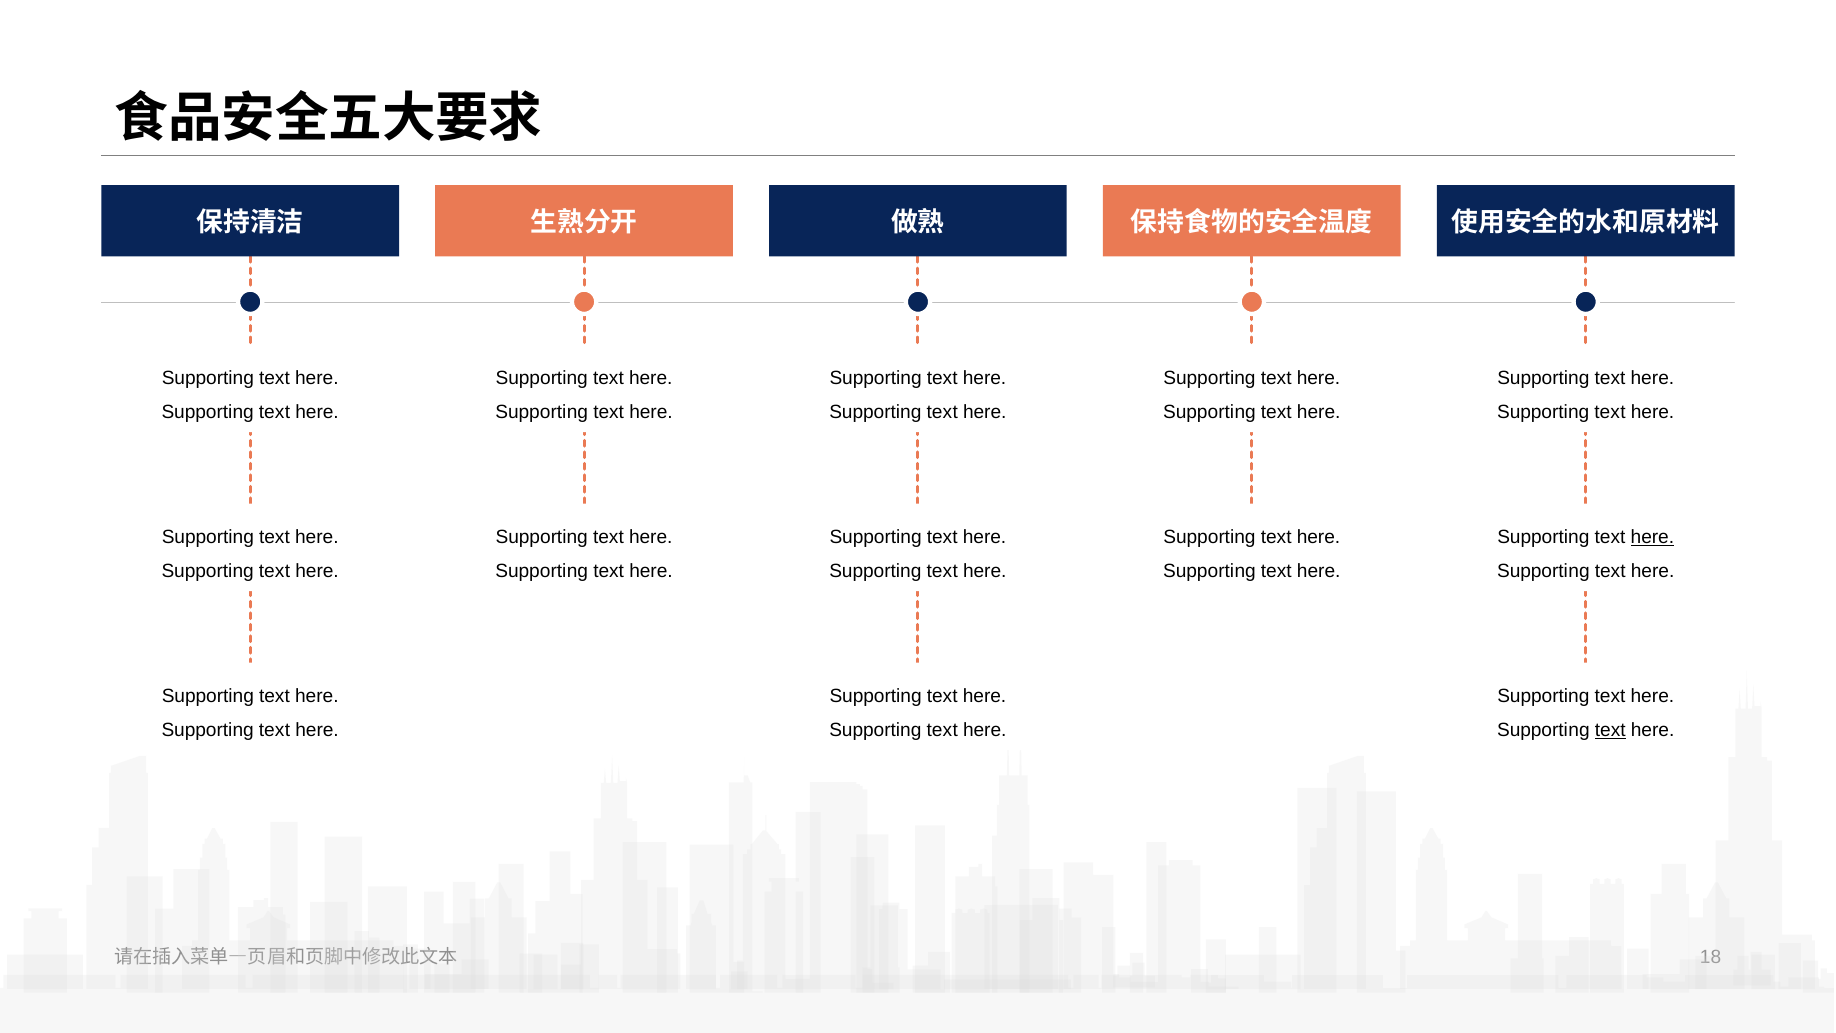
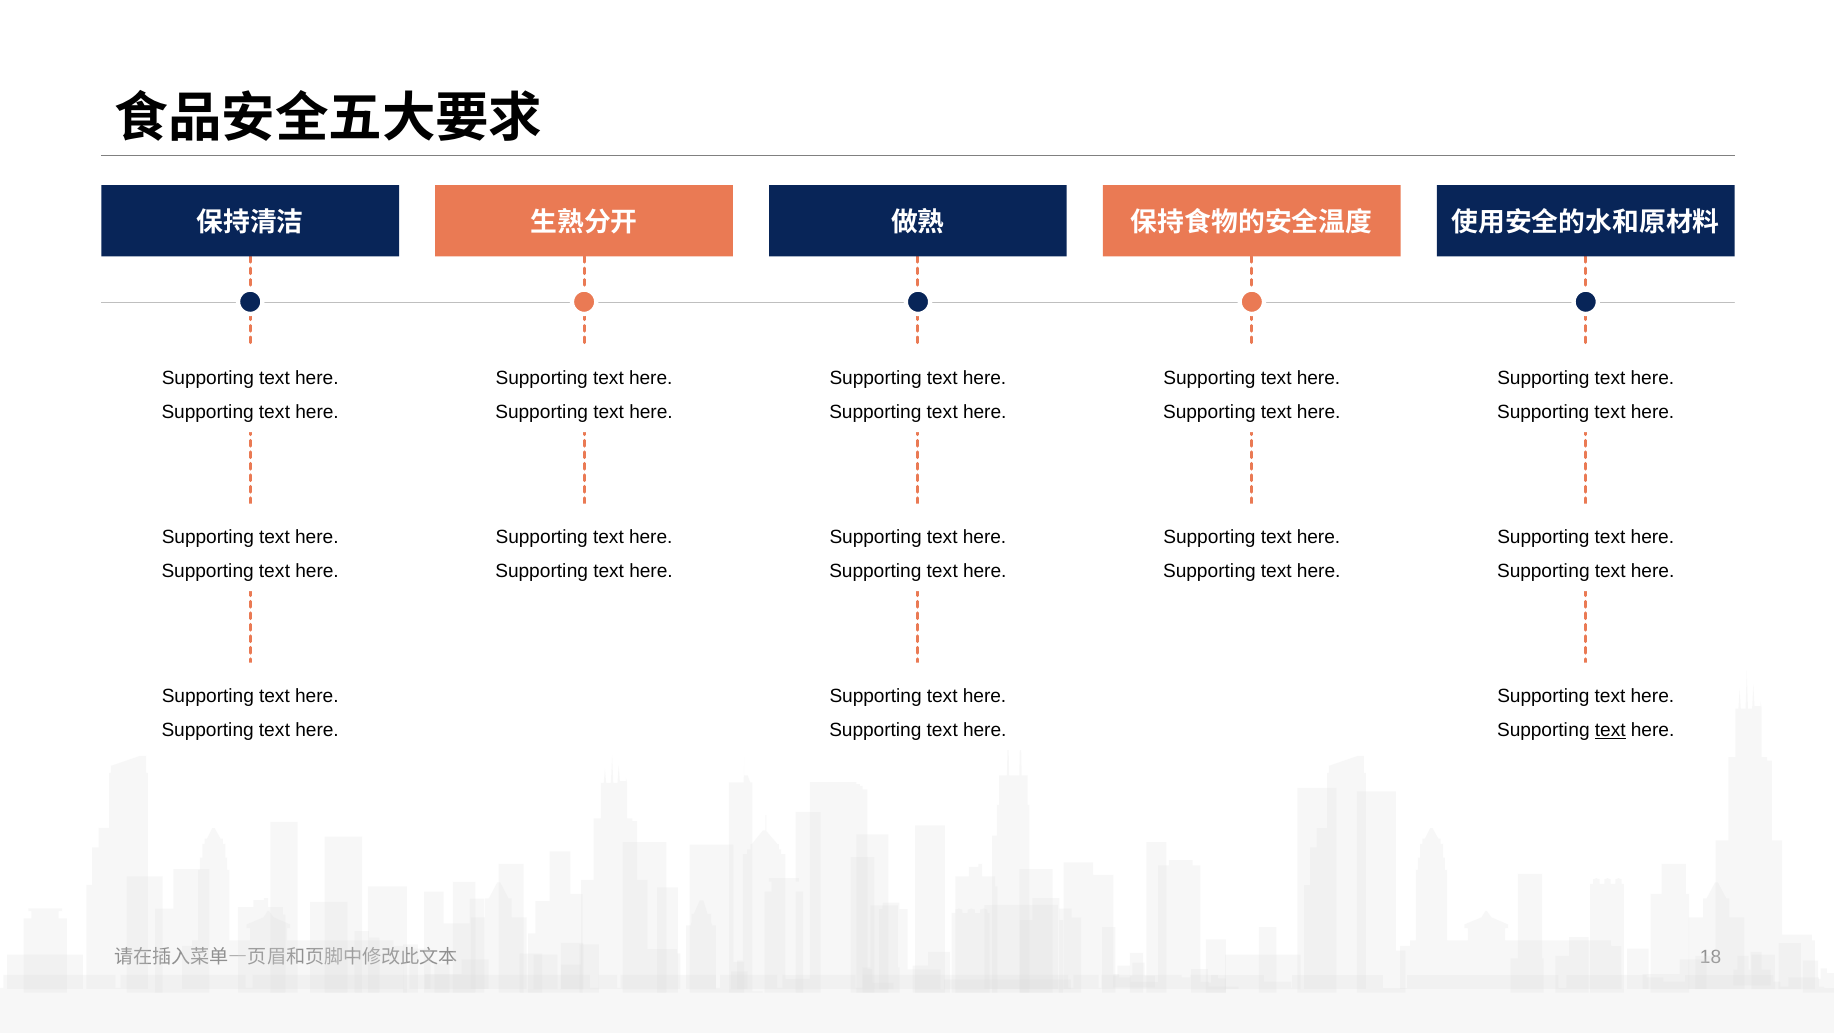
here at (1652, 537) underline: present -> none
